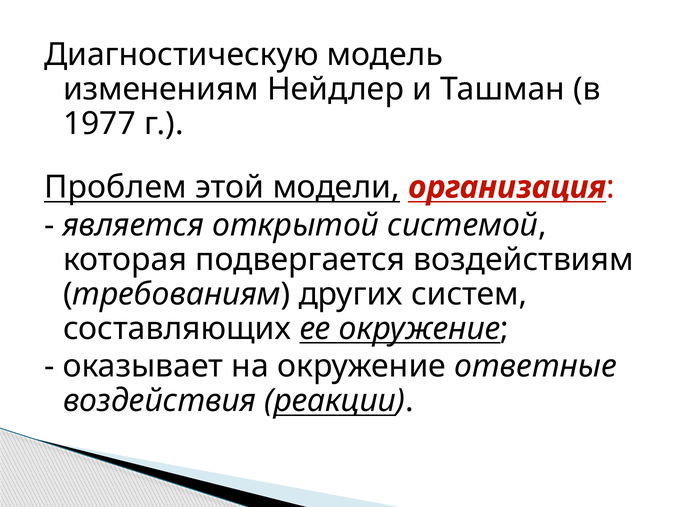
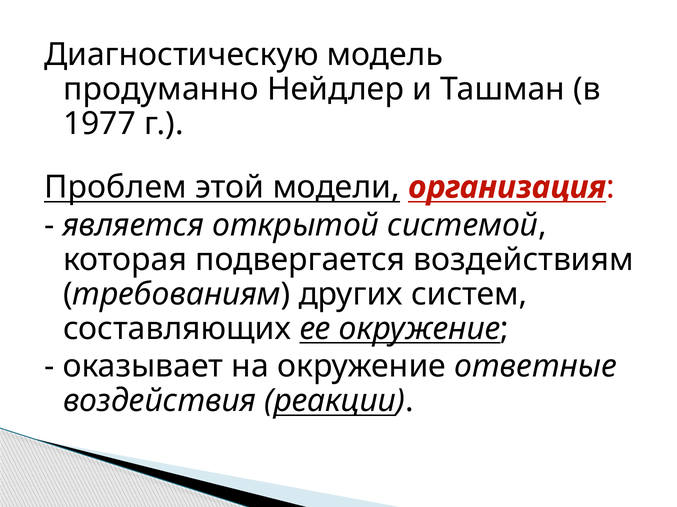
изменениям: изменениям -> продуманно
